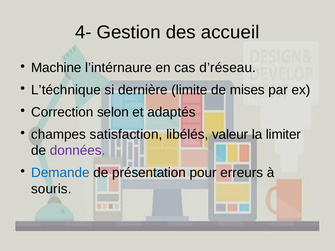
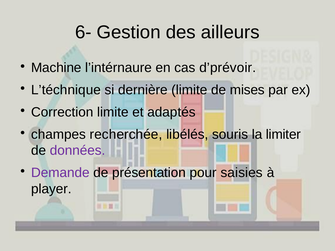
4-: 4- -> 6-
accueil: accueil -> ailleurs
d’réseau: d’réseau -> d’prévoir
Correction selon: selon -> limite
satisfaction: satisfaction -> recherchée
valeur: valeur -> souris
Demande colour: blue -> purple
erreurs: erreurs -> saisies
souris: souris -> player
